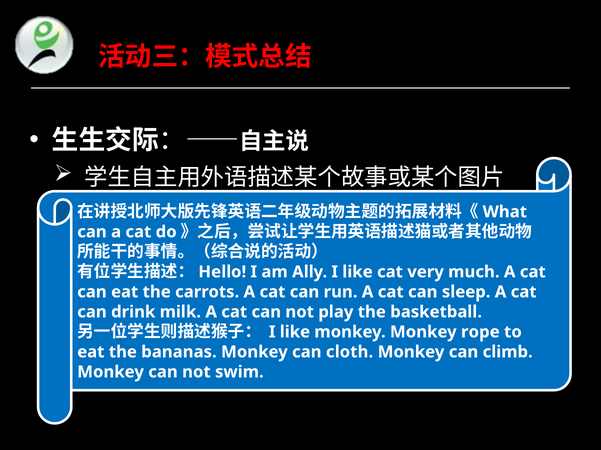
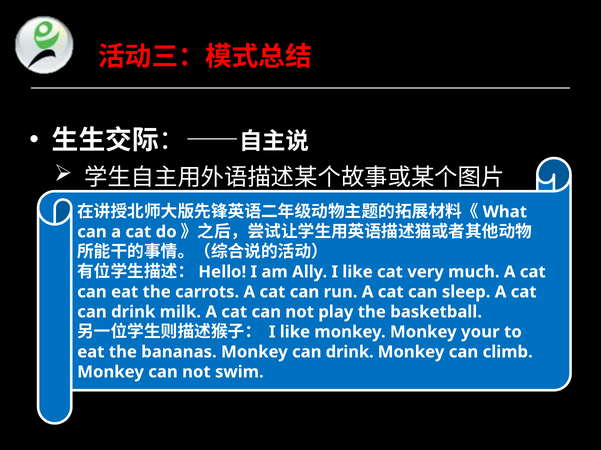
rope: rope -> your
Monkey can cloth: cloth -> drink
